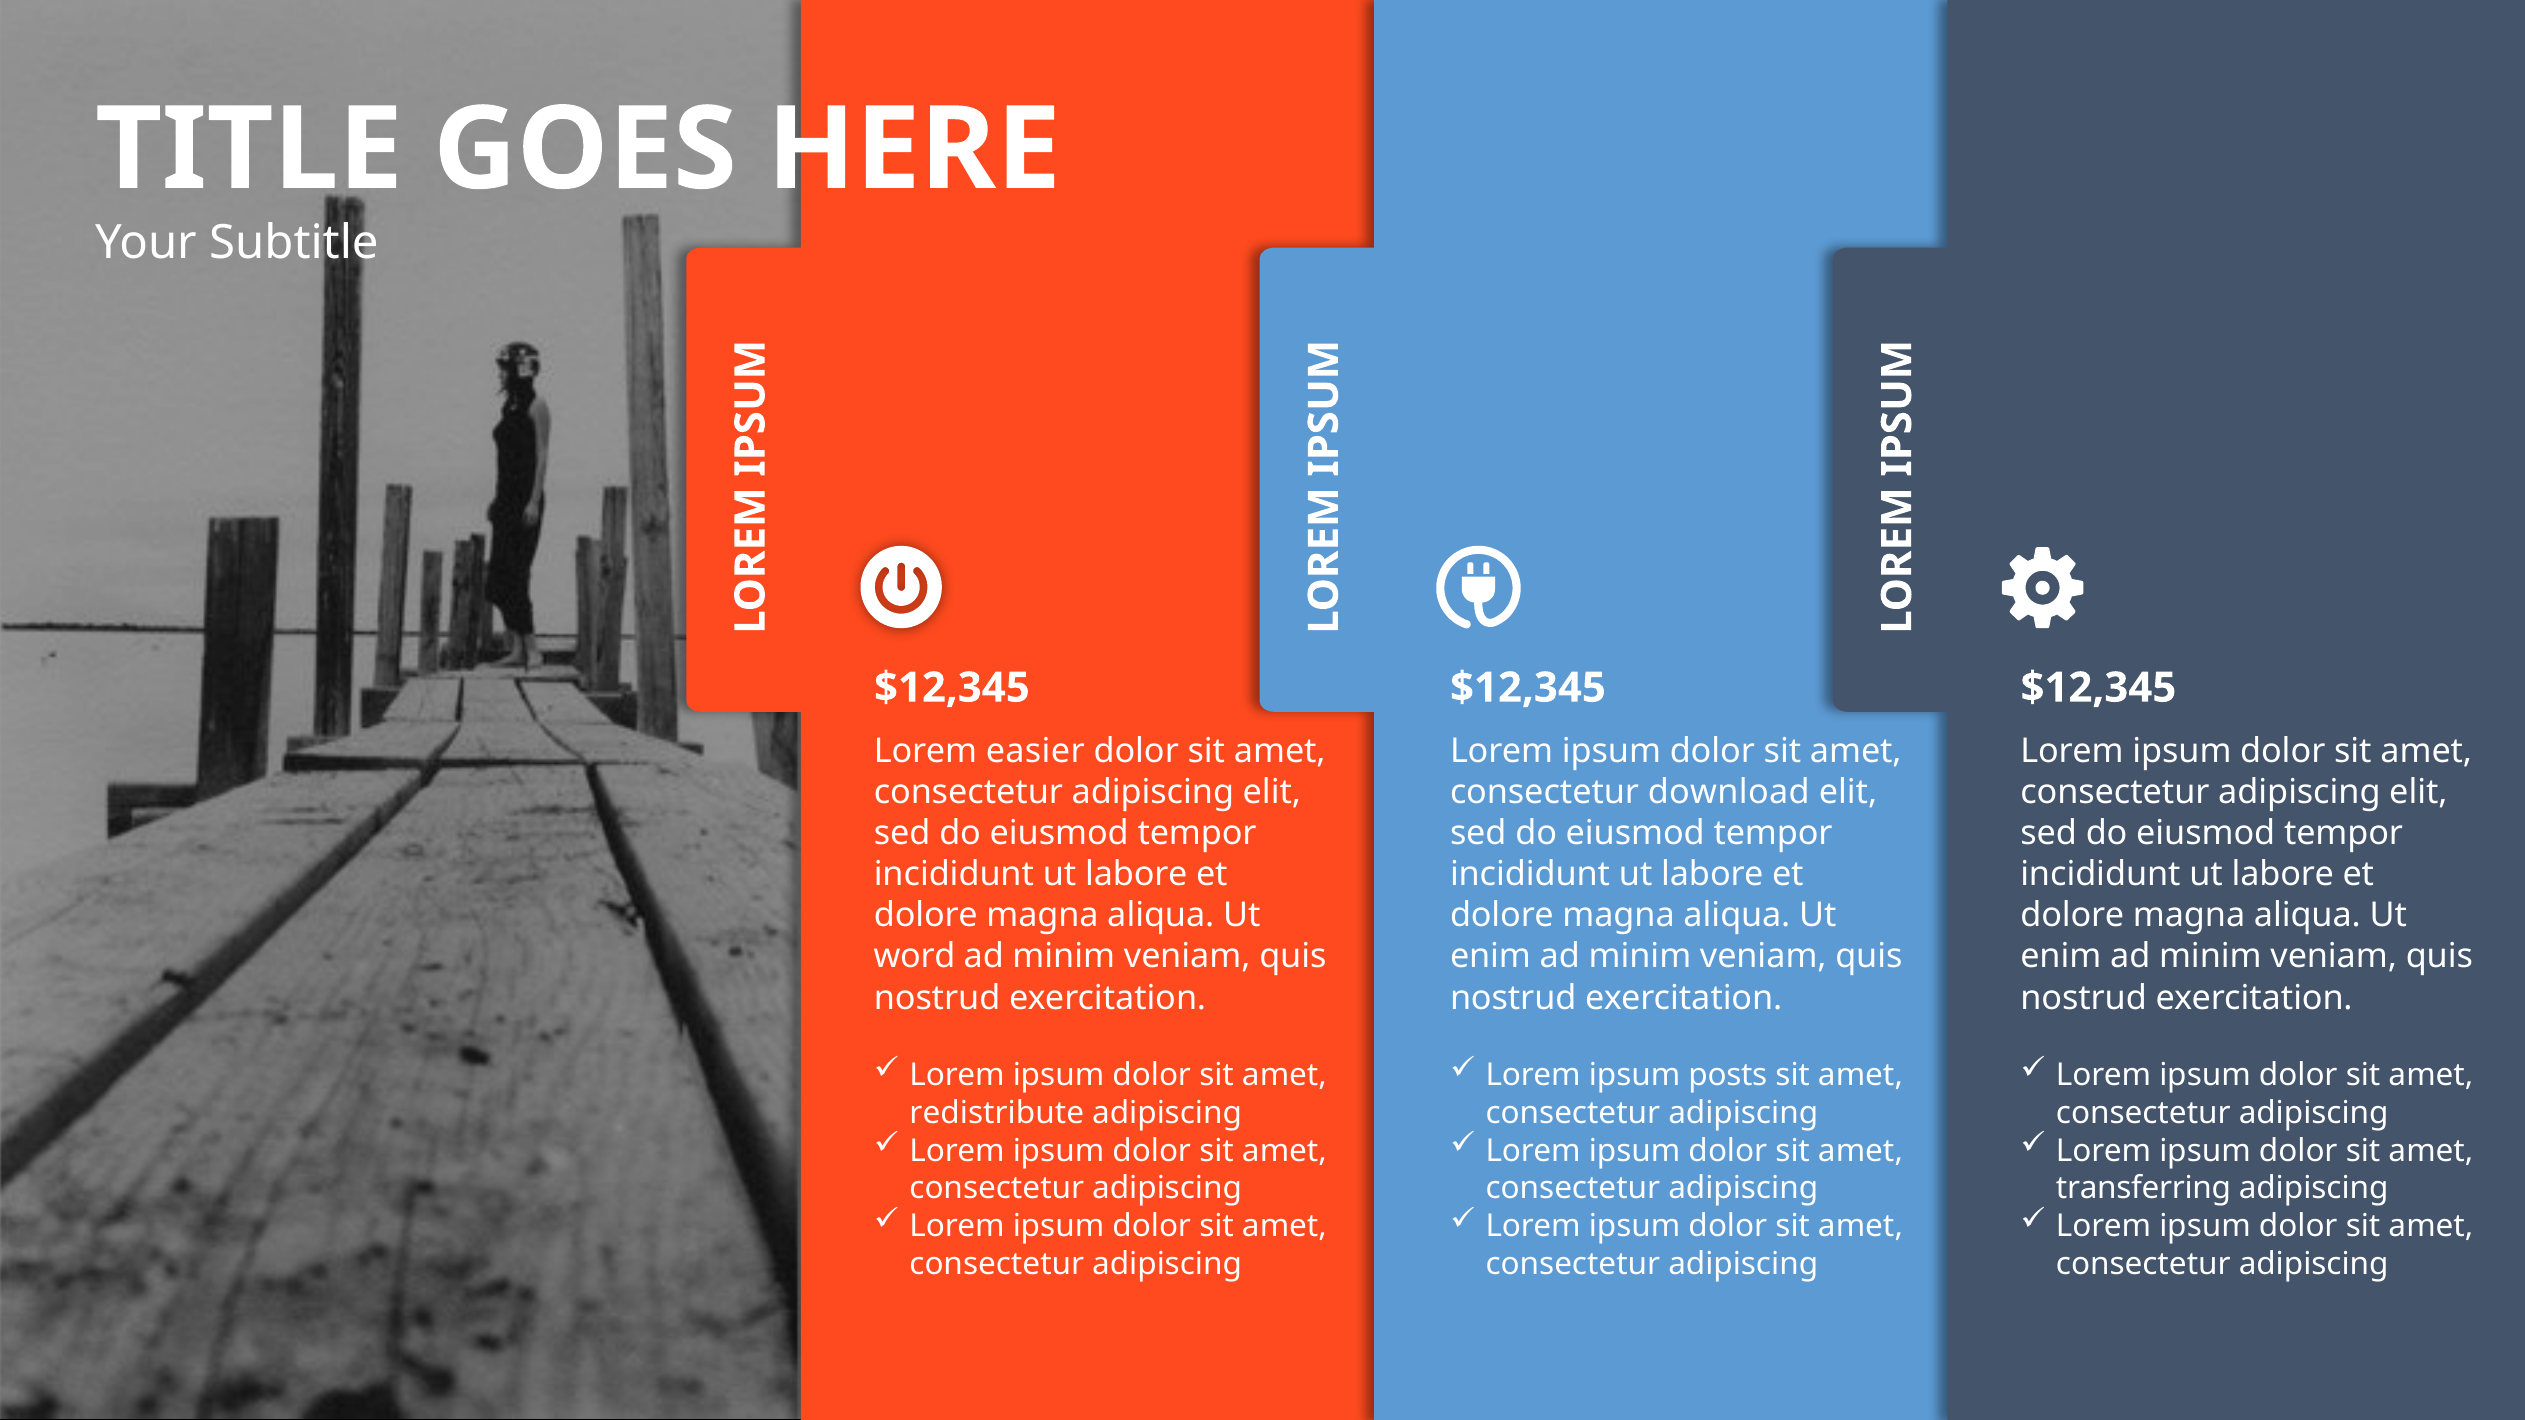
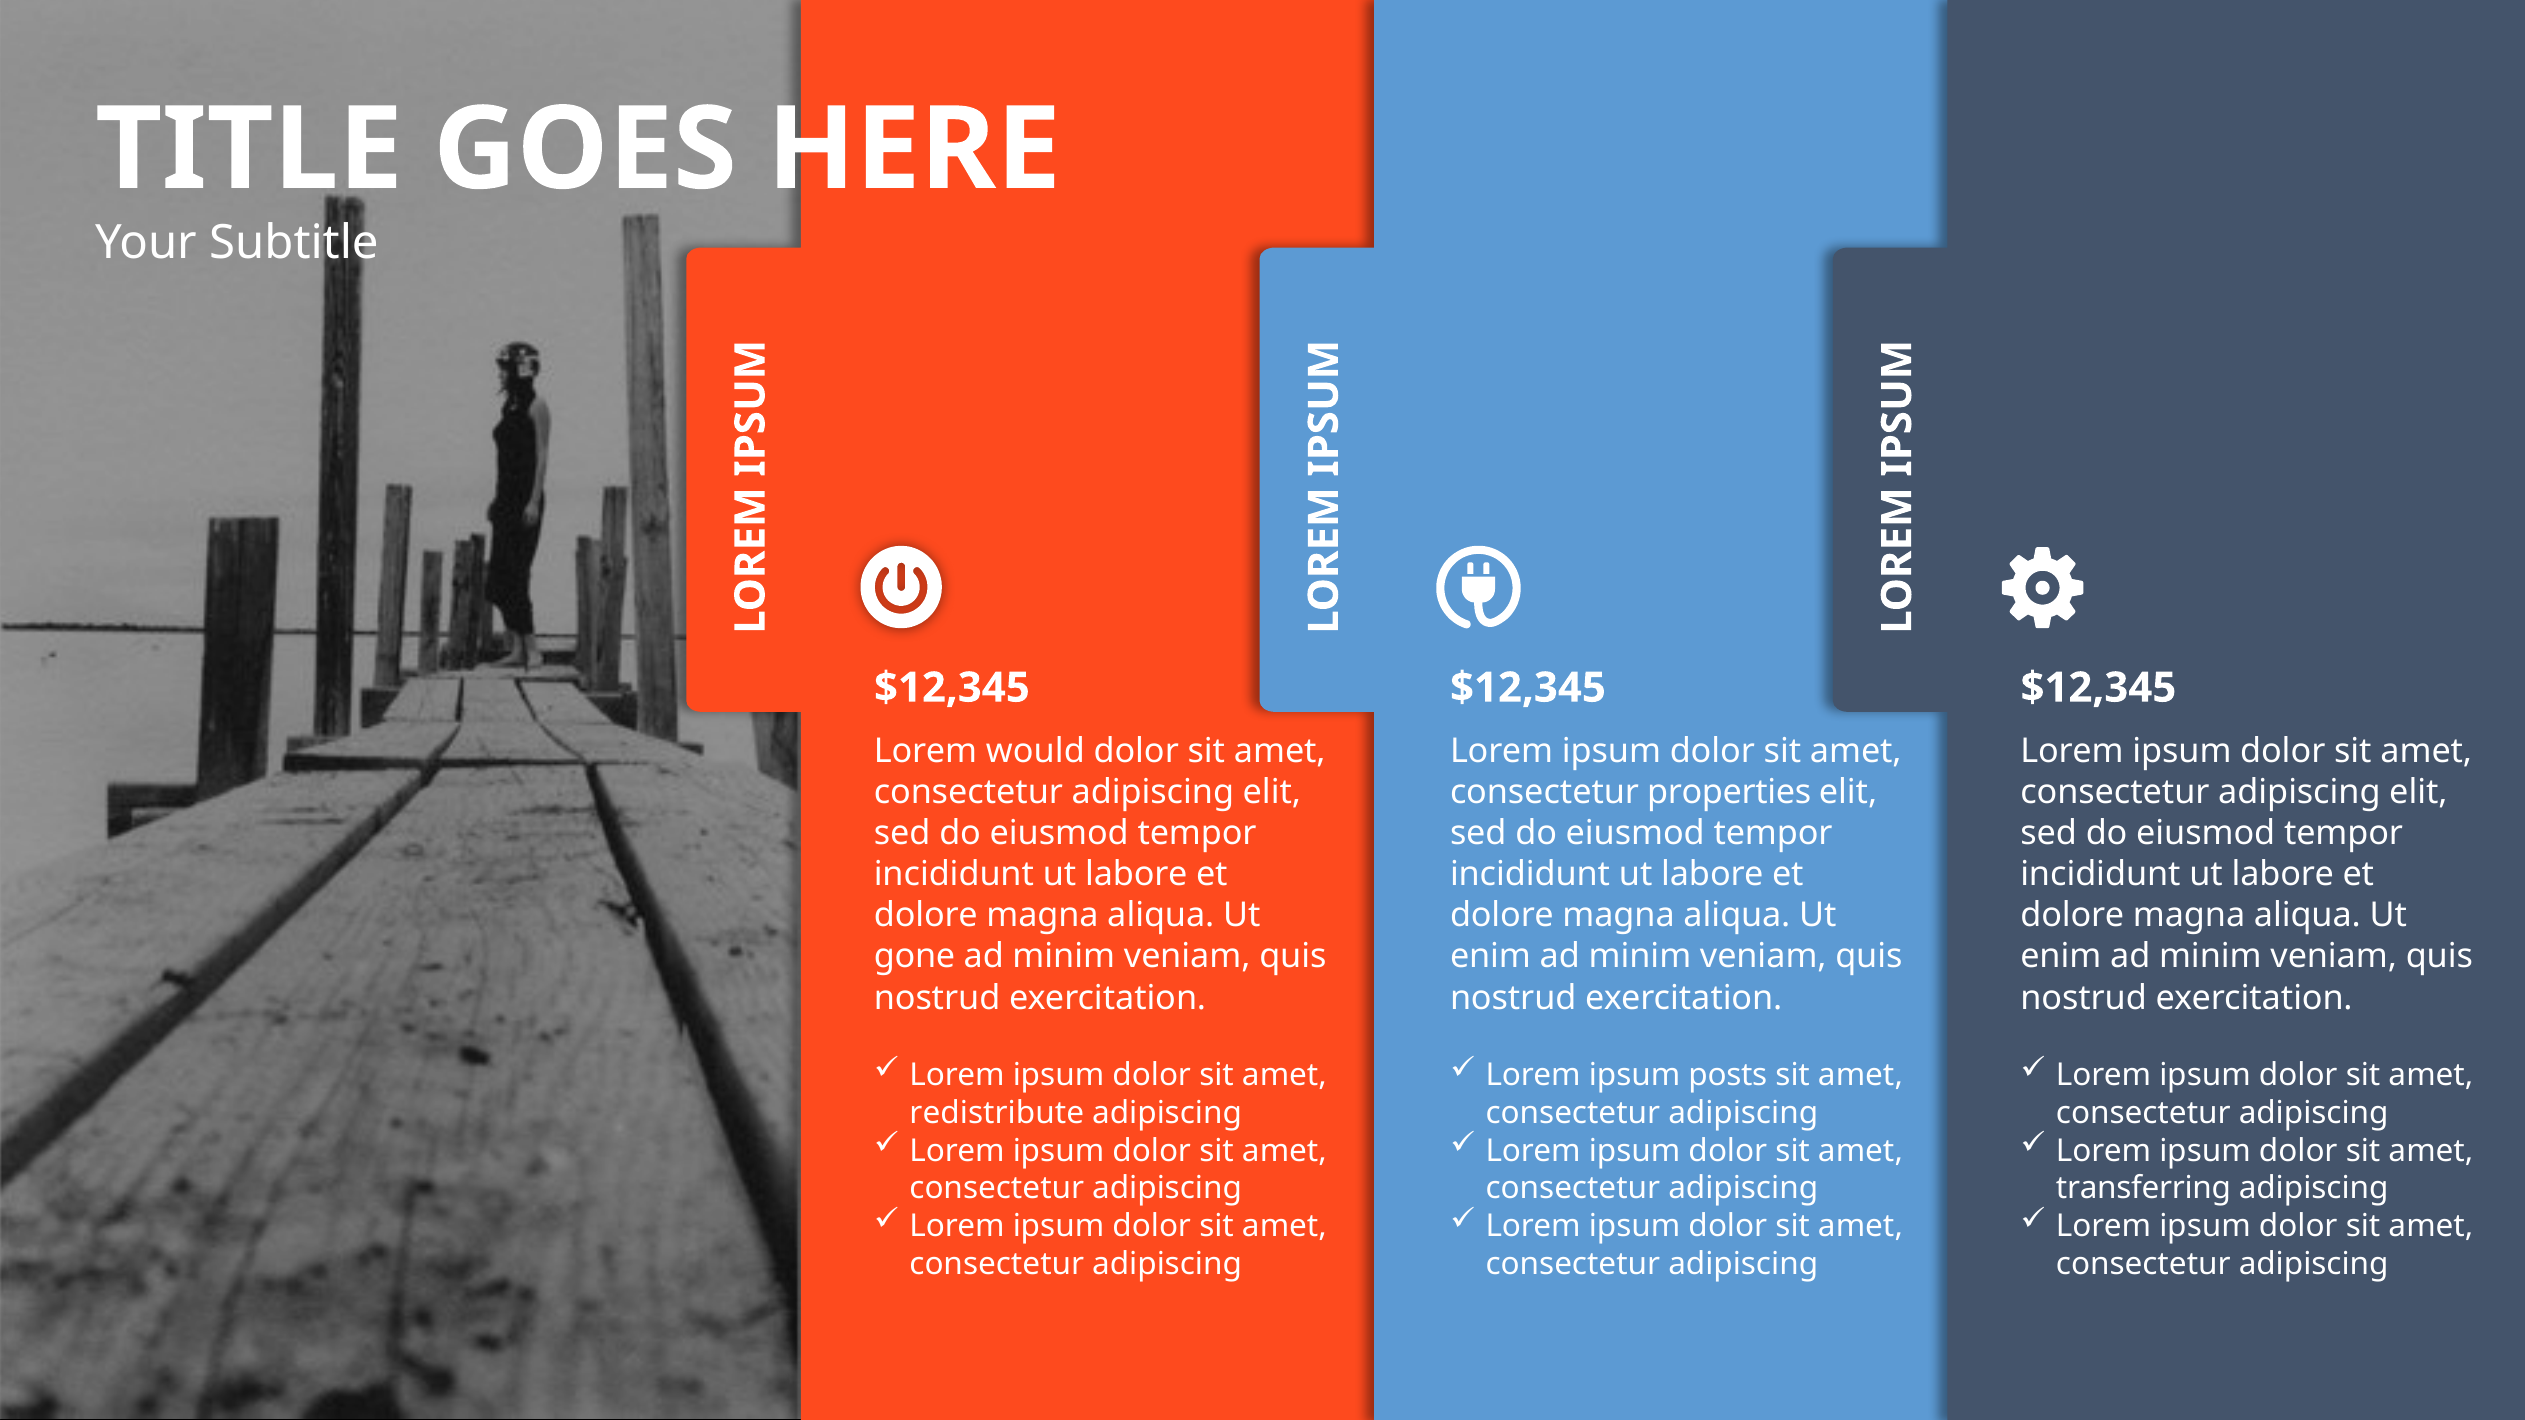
easier: easier -> would
download: download -> properties
word: word -> gone
